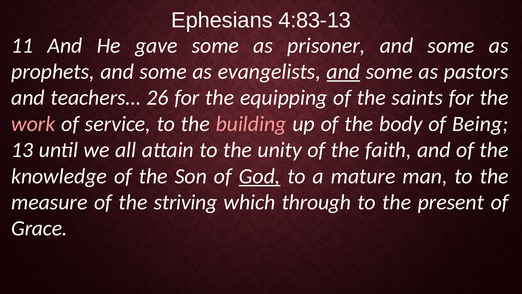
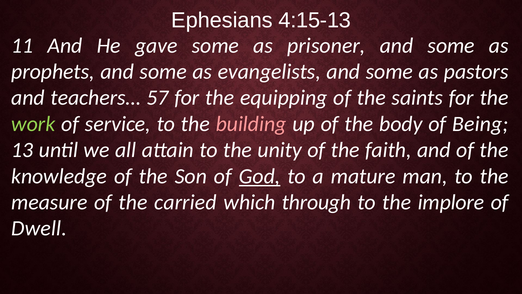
4:83-13: 4:83-13 -> 4:15-13
and at (343, 72) underline: present -> none
26: 26 -> 57
work colour: pink -> light green
striving: striving -> carried
present: present -> implore
Grace: Grace -> Dwell
